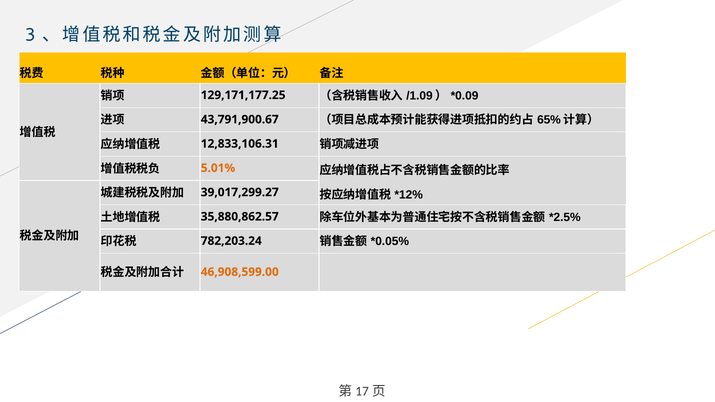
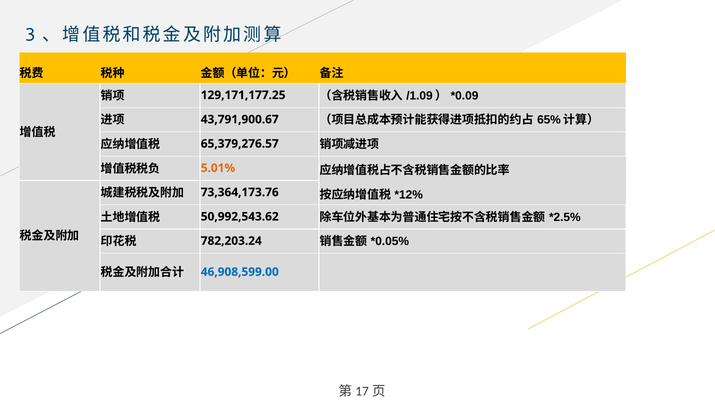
12,833,106.31: 12,833,106.31 -> 65,379,276.57
39,017,299.27: 39,017,299.27 -> 73,364,173.76
35,880,862.57: 35,880,862.57 -> 50,992,543.62
46,908,599.00 colour: orange -> blue
